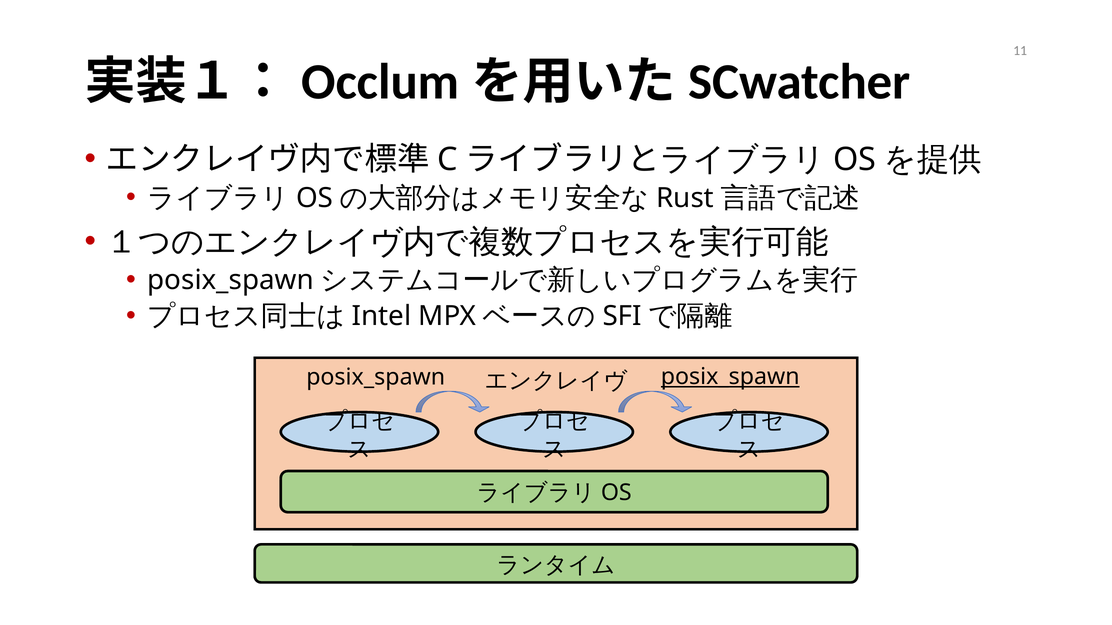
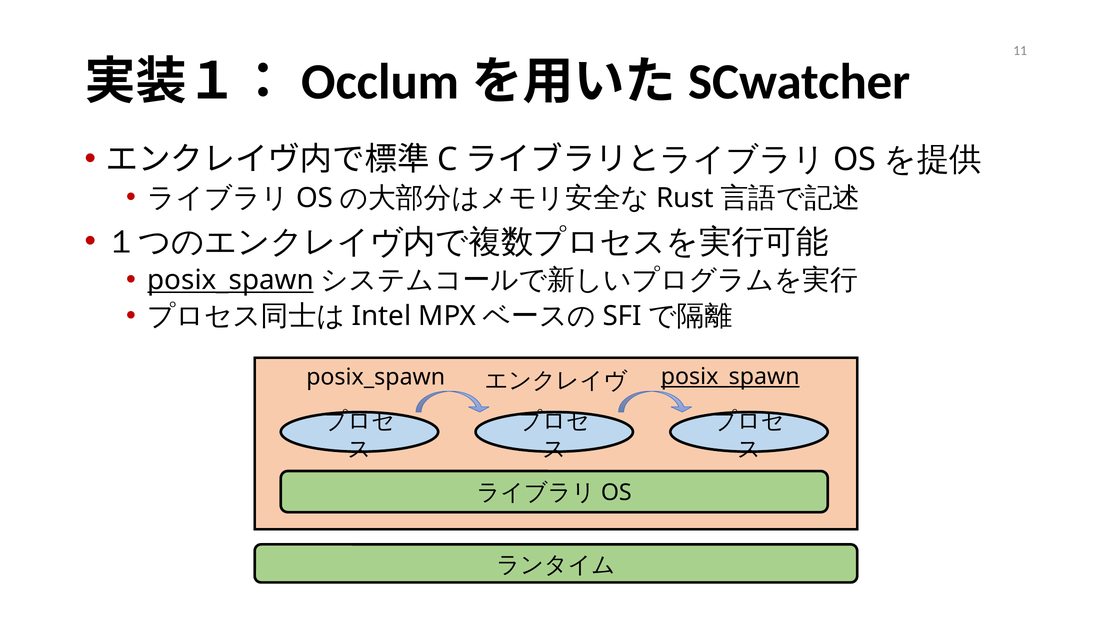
posix_spawn at (231, 280) underline: none -> present
